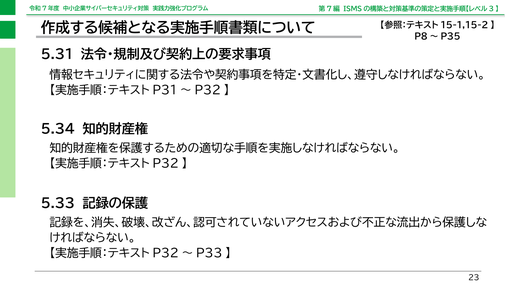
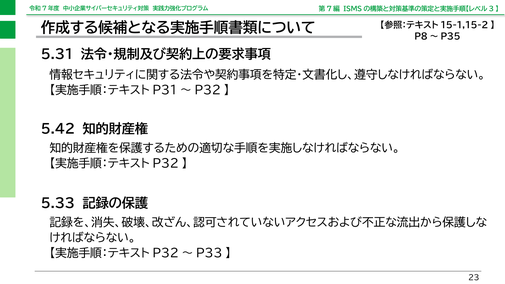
5.34: 5.34 -> 5.42
